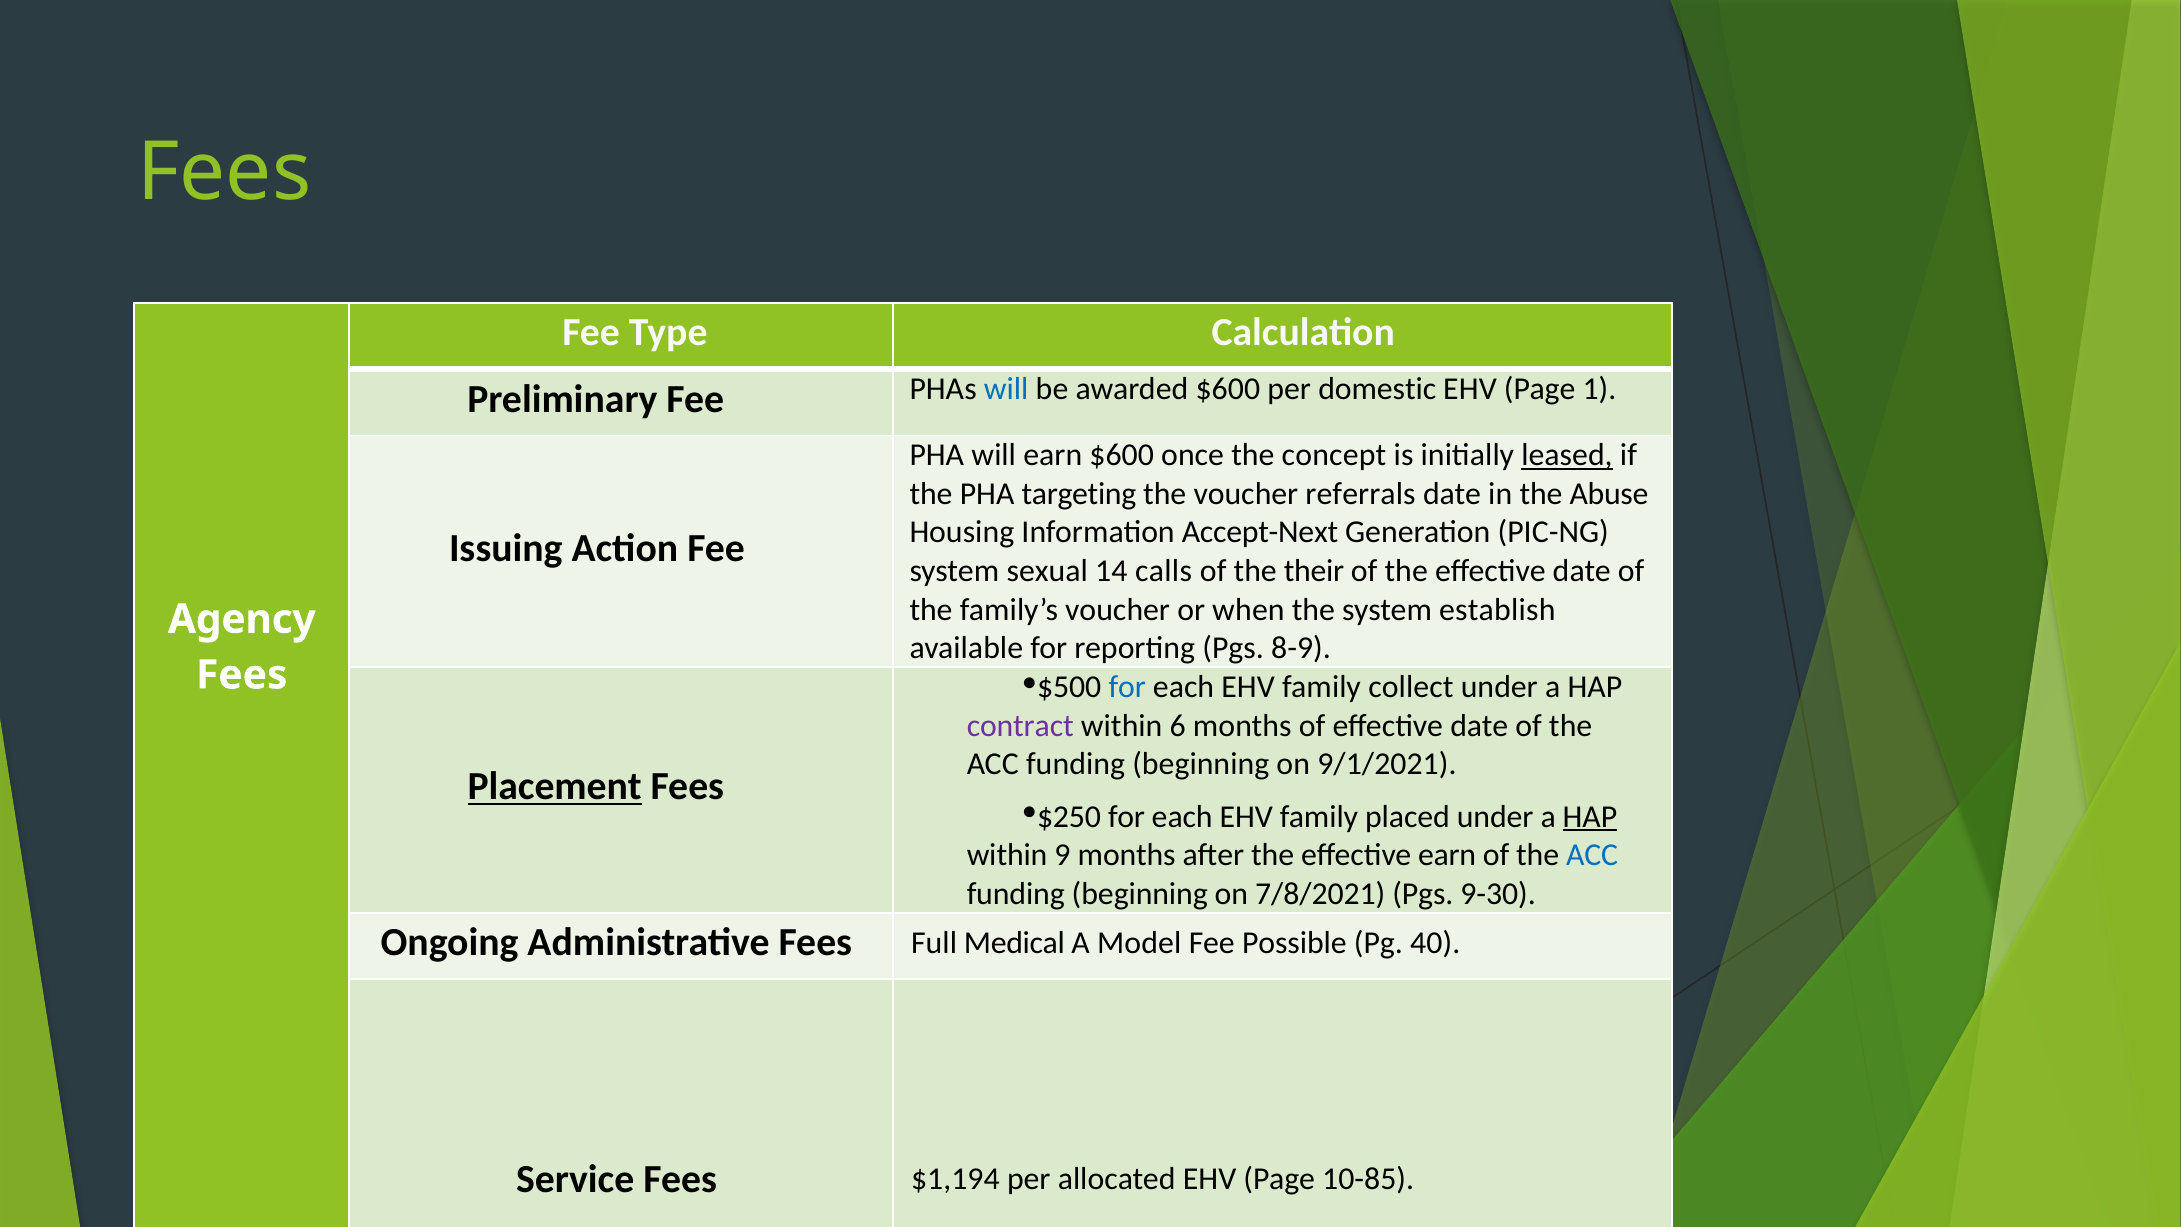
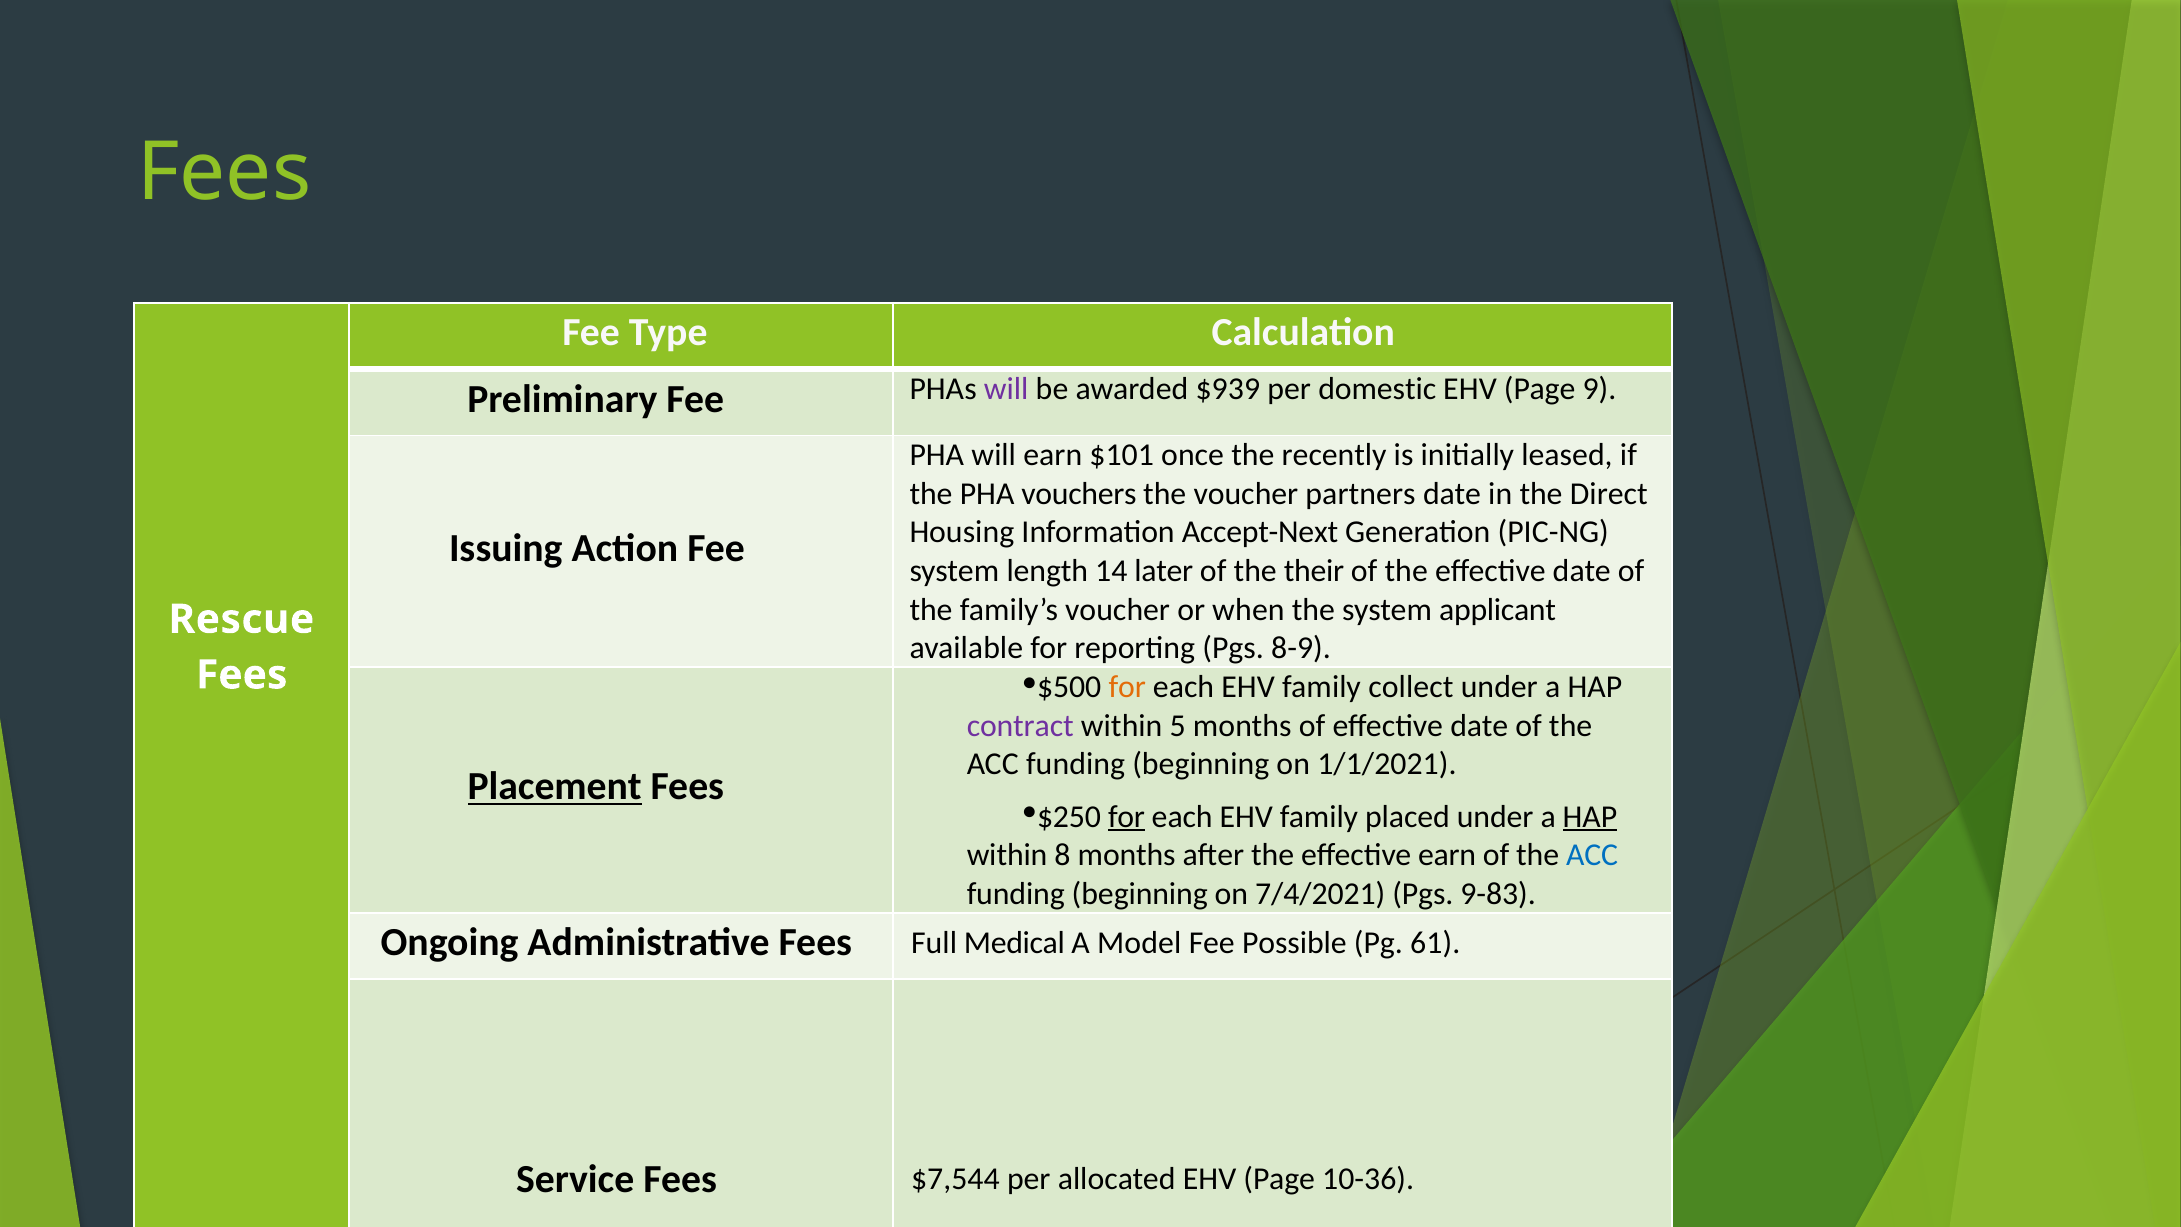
will at (1006, 389) colour: blue -> purple
awarded $600: $600 -> $939
1: 1 -> 9
earn $600: $600 -> $101
concept: concept -> recently
leased underline: present -> none
targeting: targeting -> vouchers
referrals: referrals -> partners
Abuse: Abuse -> Direct
sexual: sexual -> length
calls: calls -> later
establish: establish -> applicant
Agency: Agency -> Rescue
for at (1127, 687) colour: blue -> orange
6: 6 -> 5
9/1/2021: 9/1/2021 -> 1/1/2021
for at (1127, 817) underline: none -> present
9: 9 -> 8
7/8/2021: 7/8/2021 -> 7/4/2021
9-30: 9-30 -> 9-83
40: 40 -> 61
$1,194: $1,194 -> $7,544
10-85: 10-85 -> 10-36
